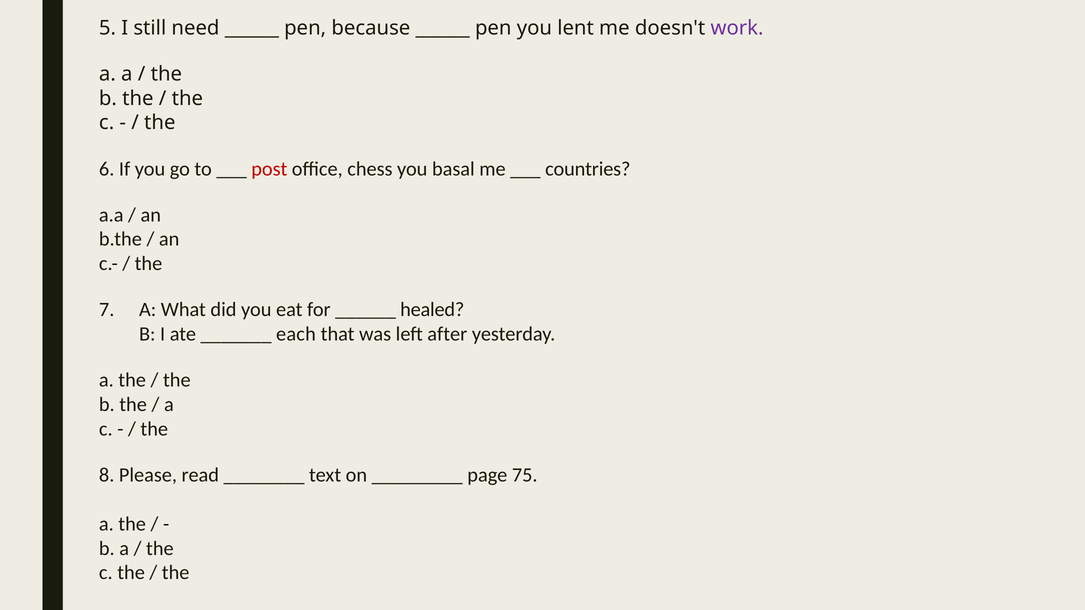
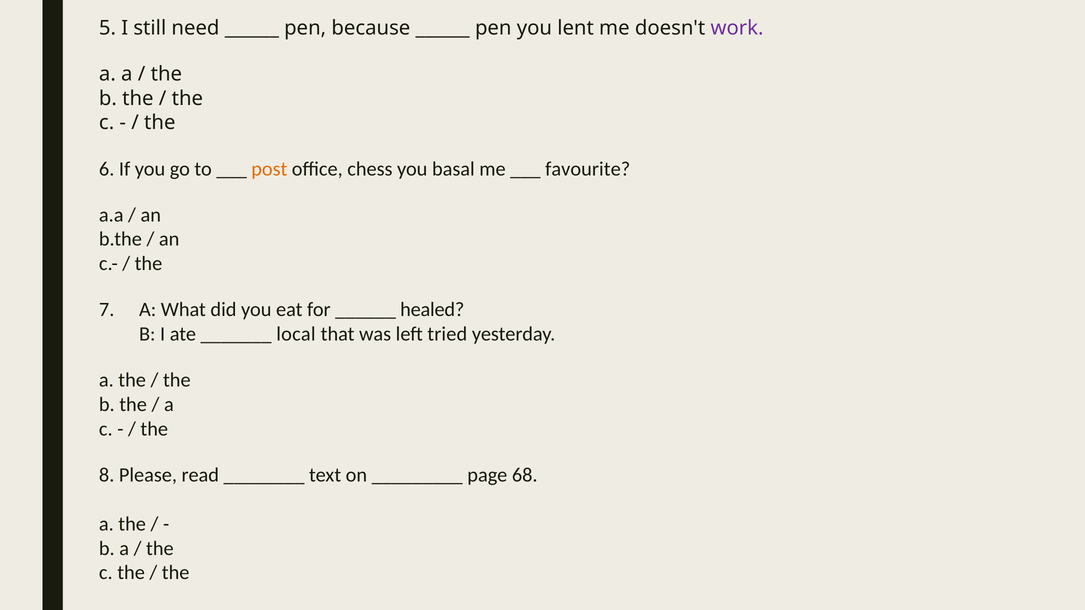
post colour: red -> orange
countries: countries -> favourite
each: each -> local
after: after -> tried
75: 75 -> 68
